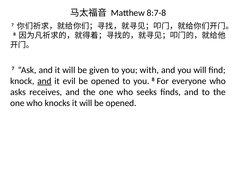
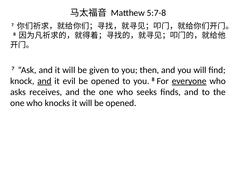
8:7-8: 8:7-8 -> 5:7-8
with: with -> then
everyone underline: none -> present
